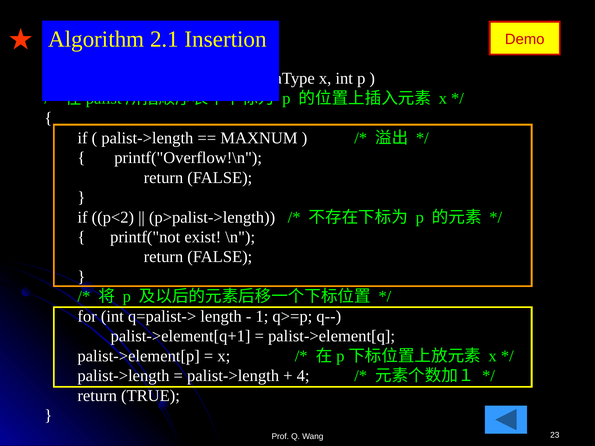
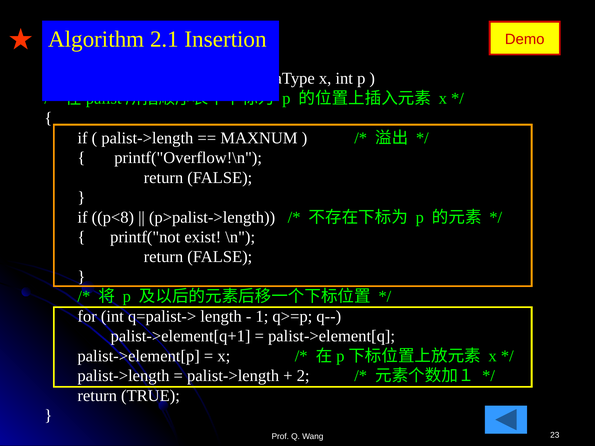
p<2: p<2 -> p<8
4: 4 -> 2
